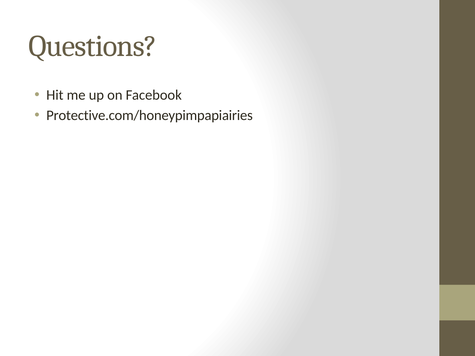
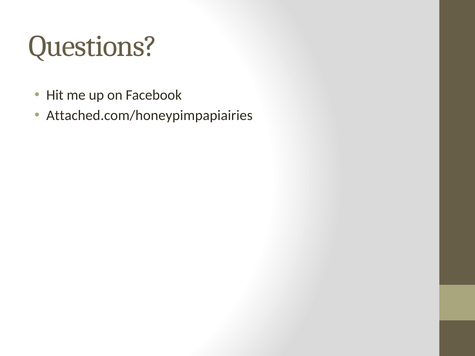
Protective.com/honeypimpapiairies: Protective.com/honeypimpapiairies -> Attached.com/honeypimpapiairies
